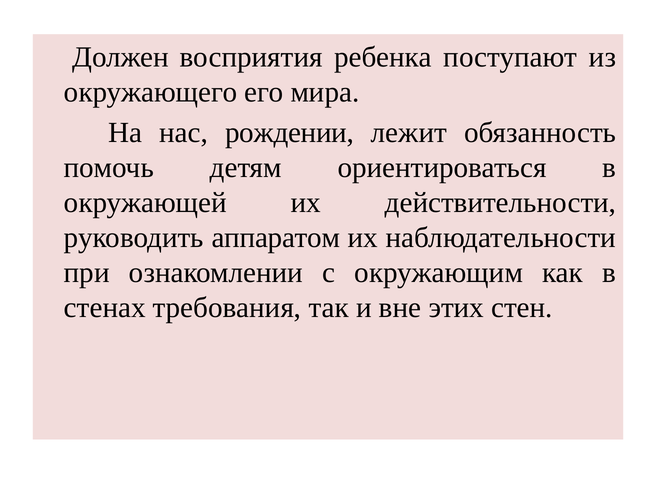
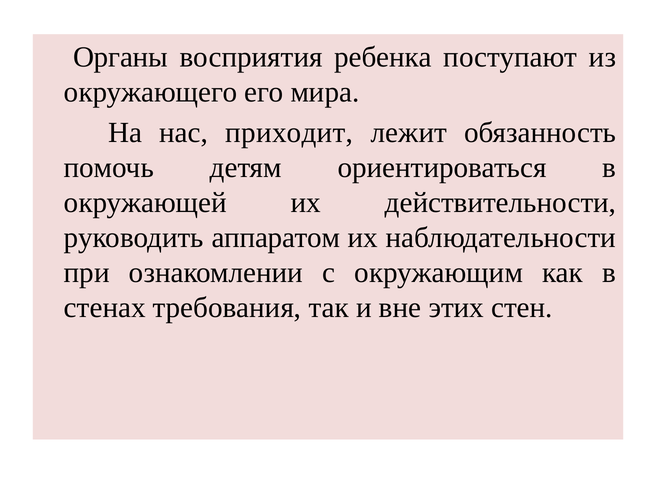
Должен: Должен -> Органы
рождении: рождении -> приходит
